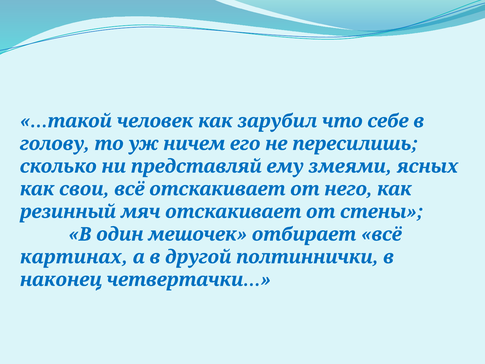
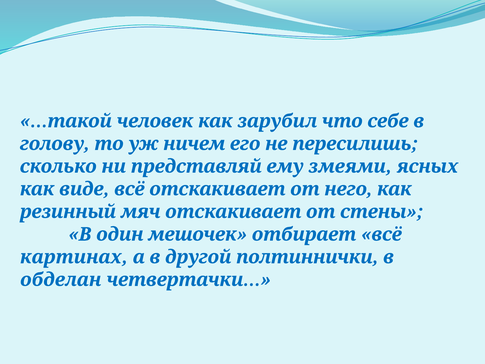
свои: свои -> виде
наконец: наконец -> обделан
